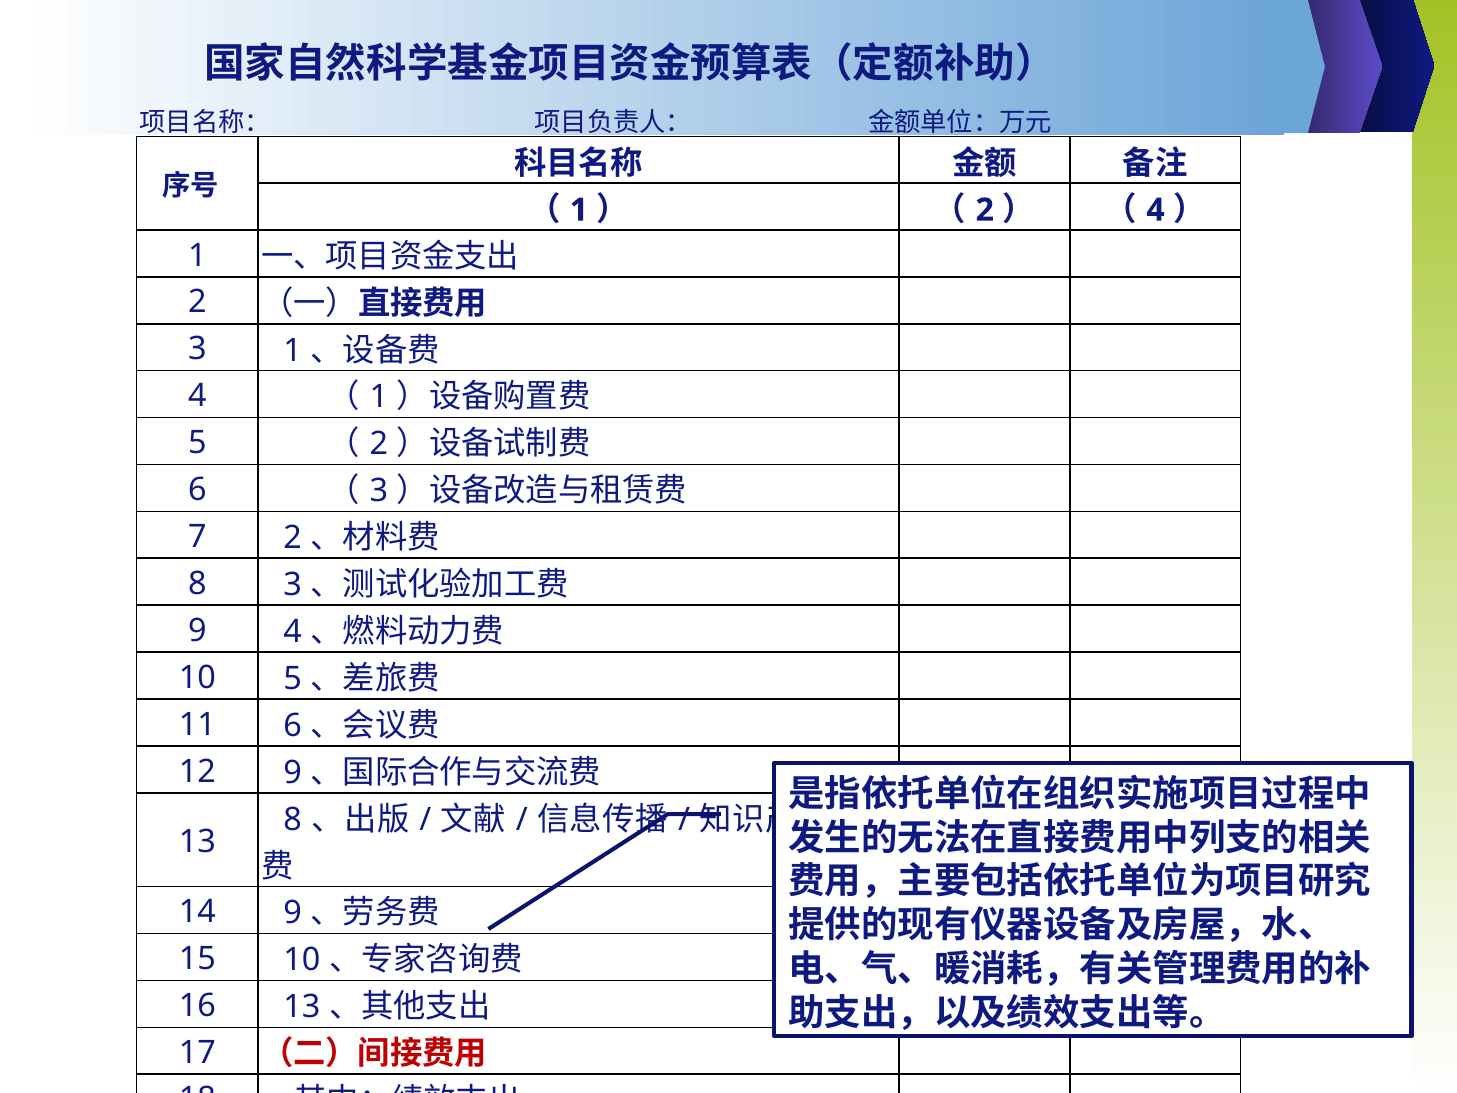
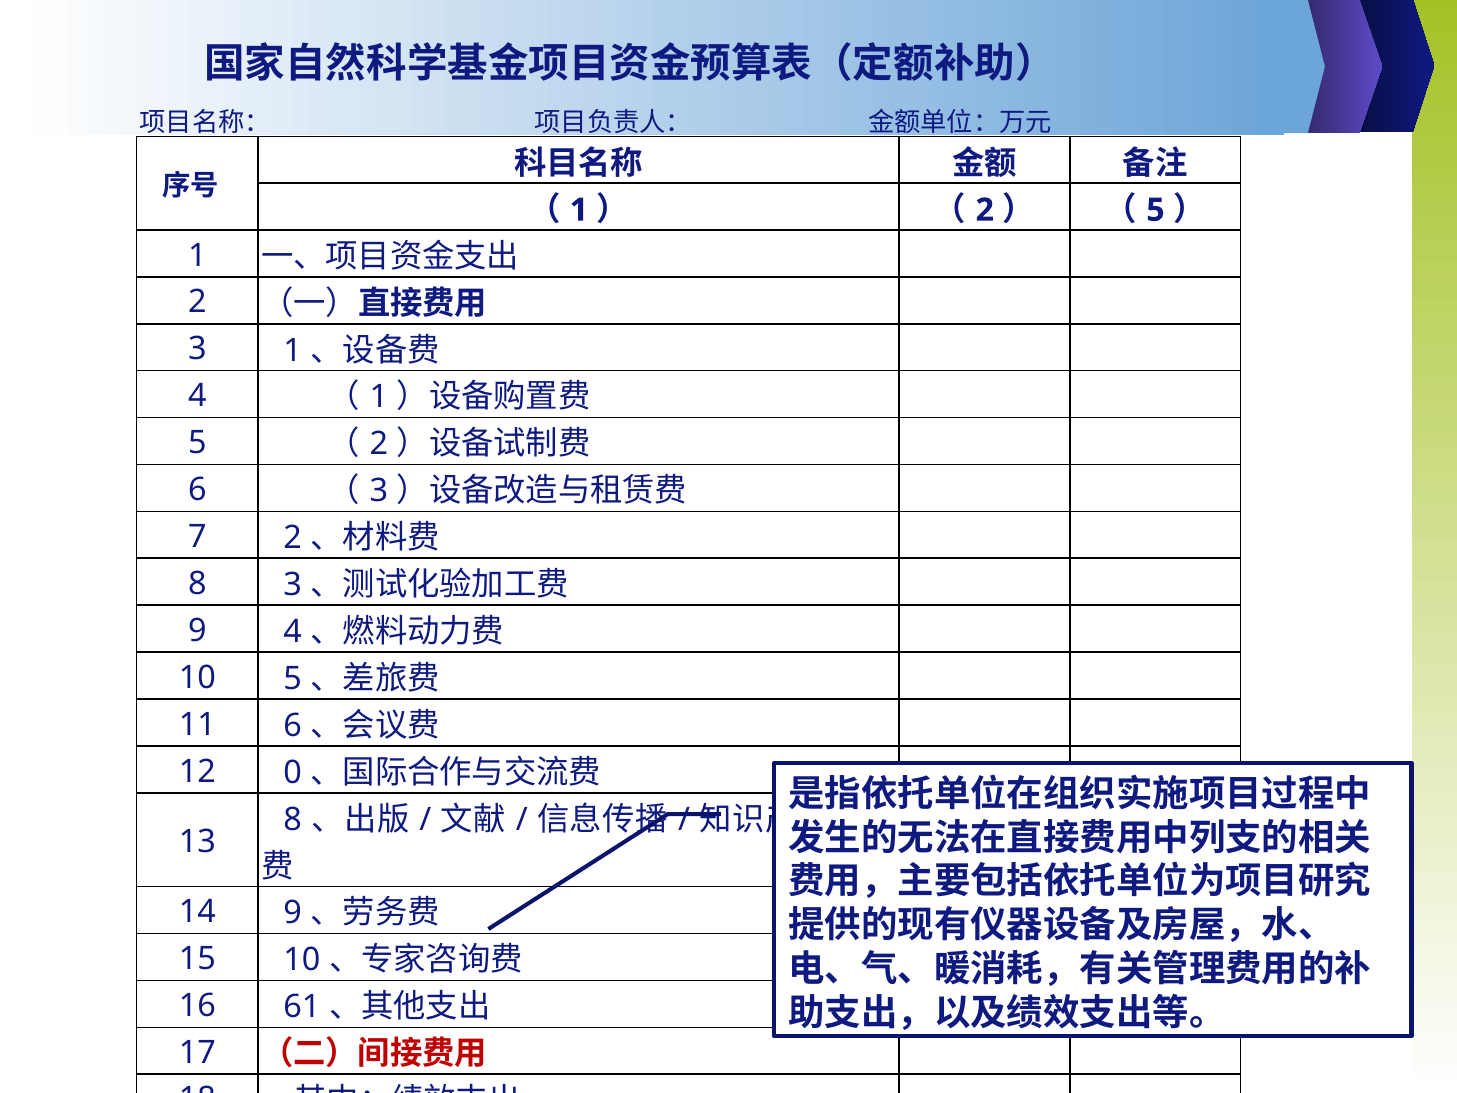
4 at (1156, 210): 4 -> 5
12 9: 9 -> 0
16 13: 13 -> 61
